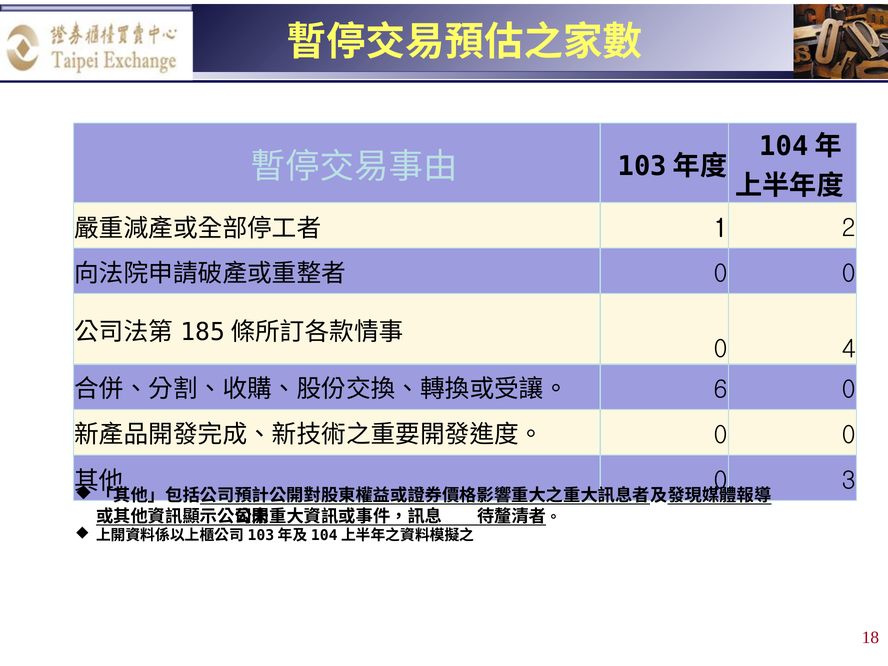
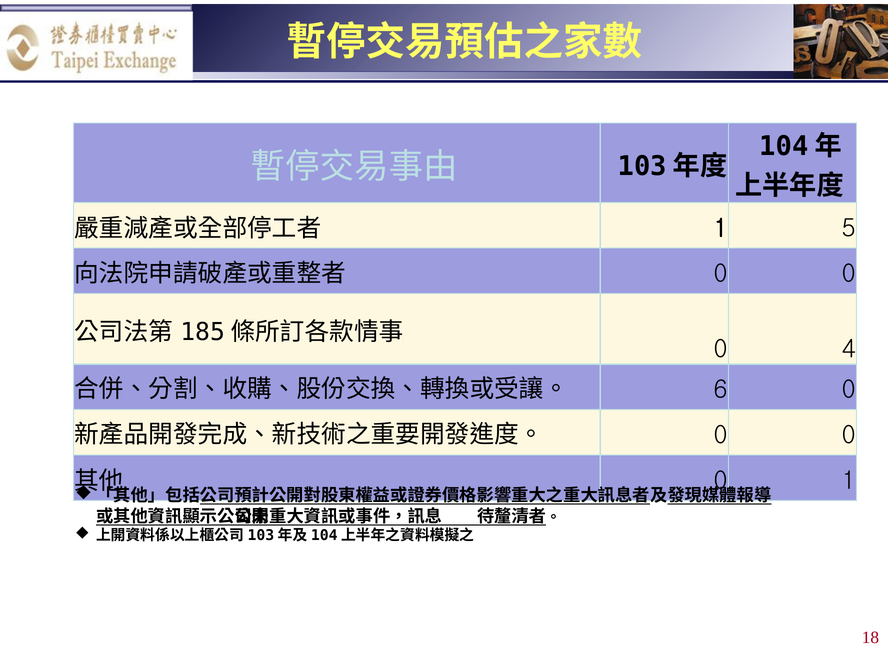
2: 2 -> 5
3 at (849, 481): 3 -> 1
